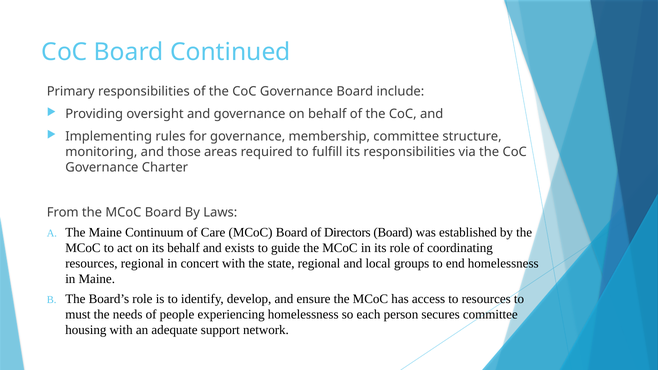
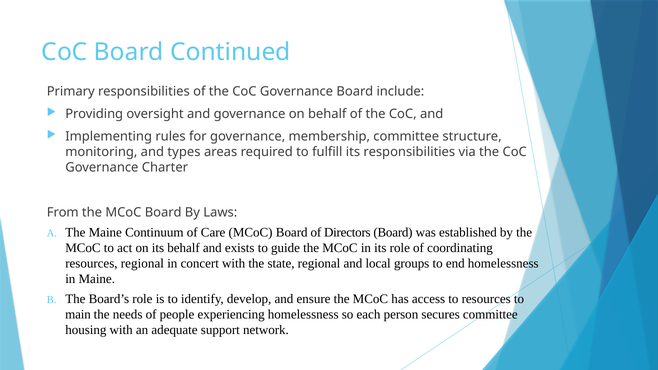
those: those -> types
must: must -> main
